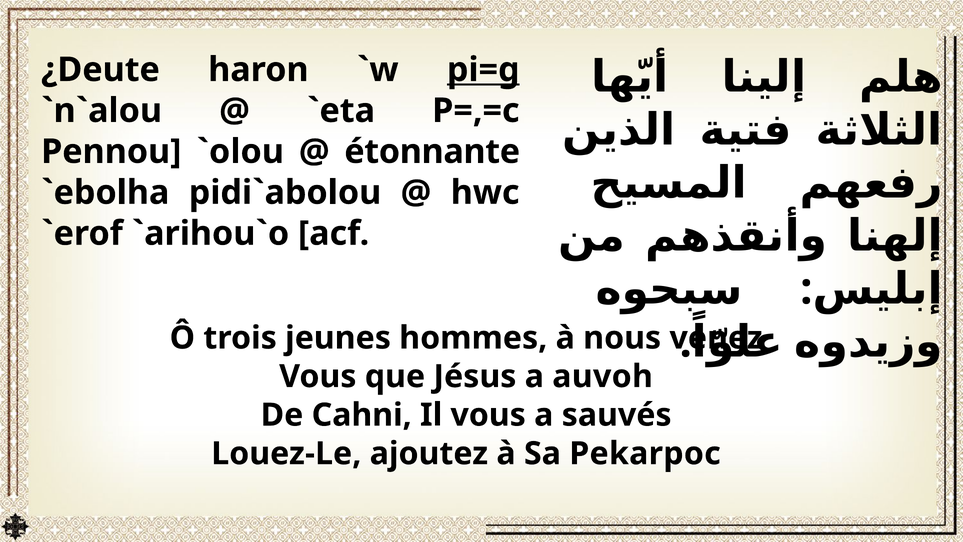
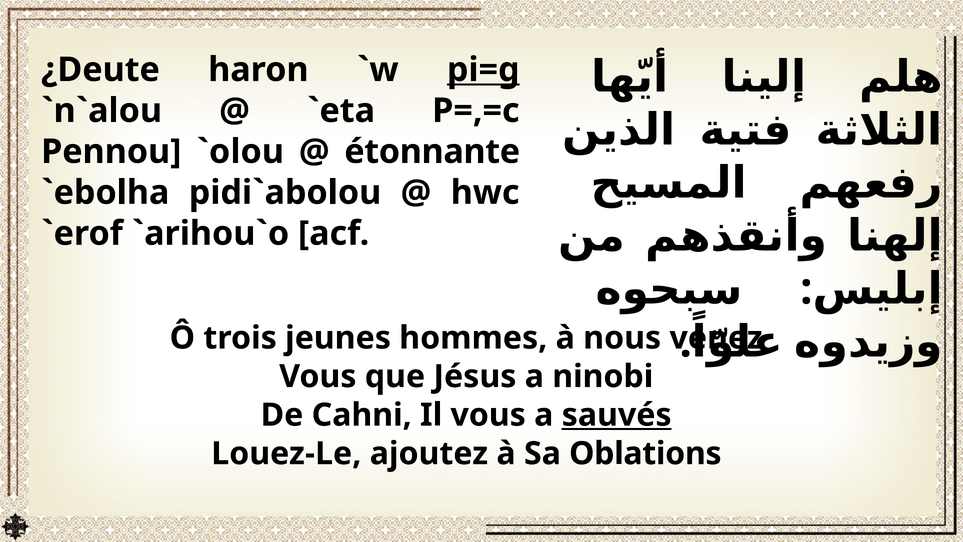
auvoh: auvoh -> ninobi
sauvés underline: none -> present
Pekarpoc: Pekarpoc -> Oblations
